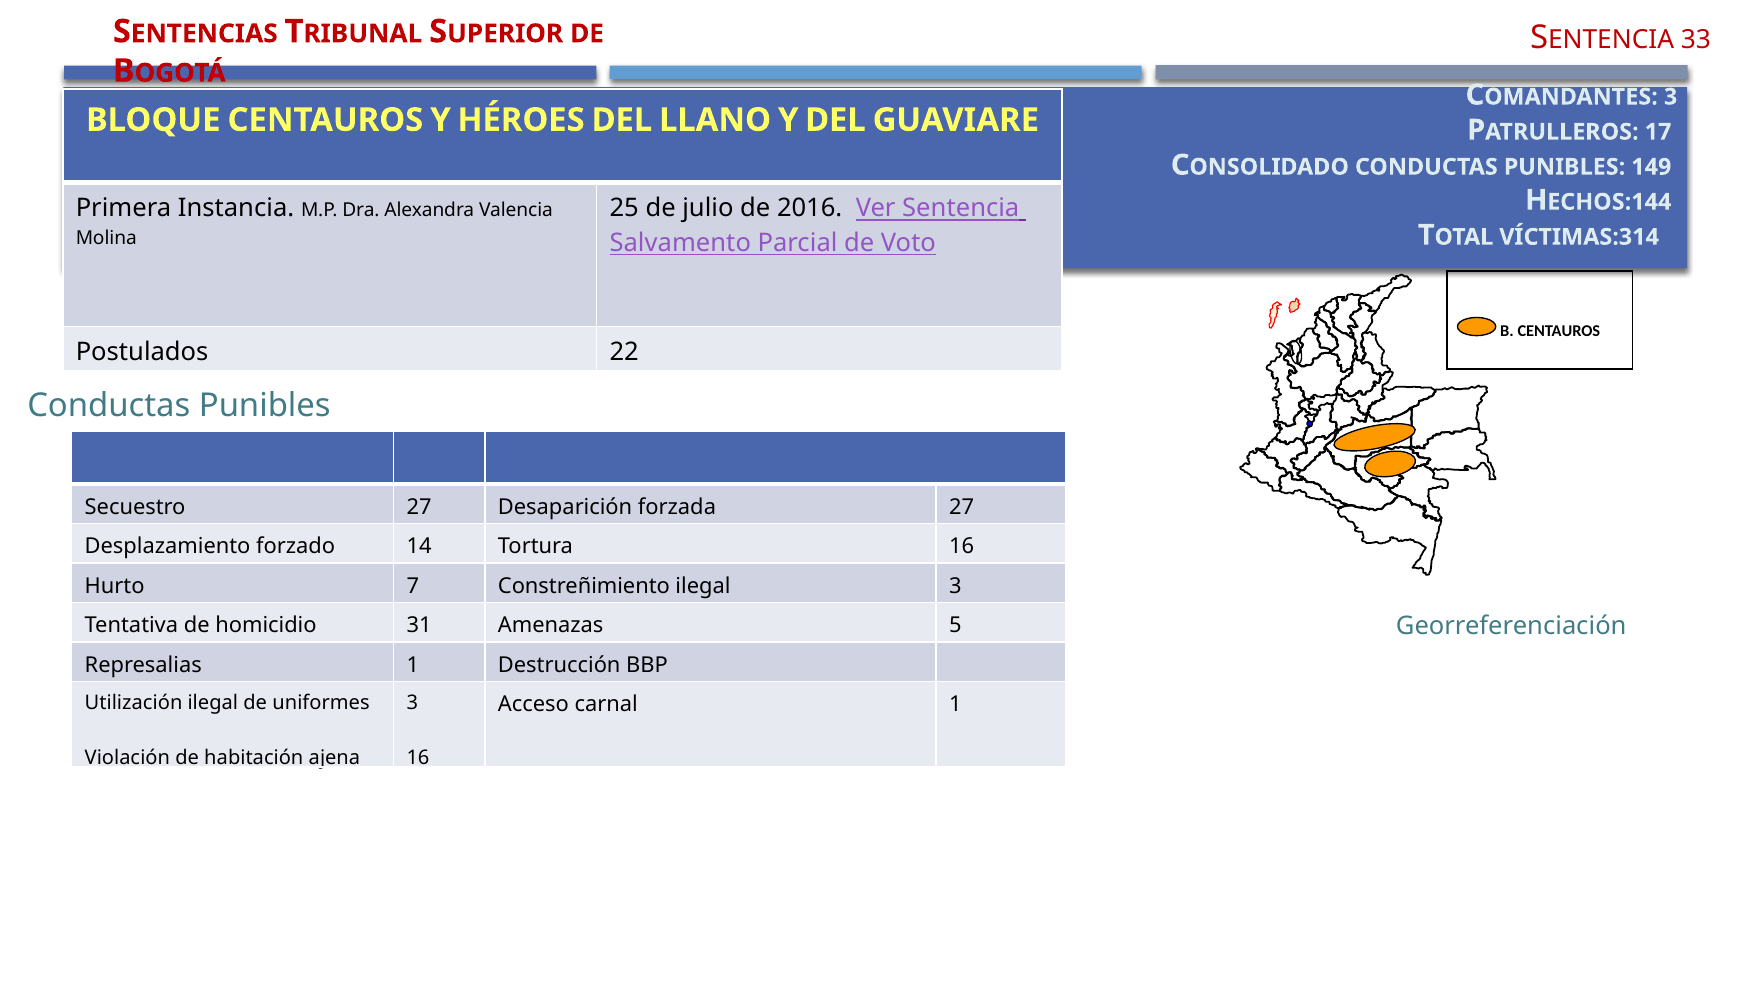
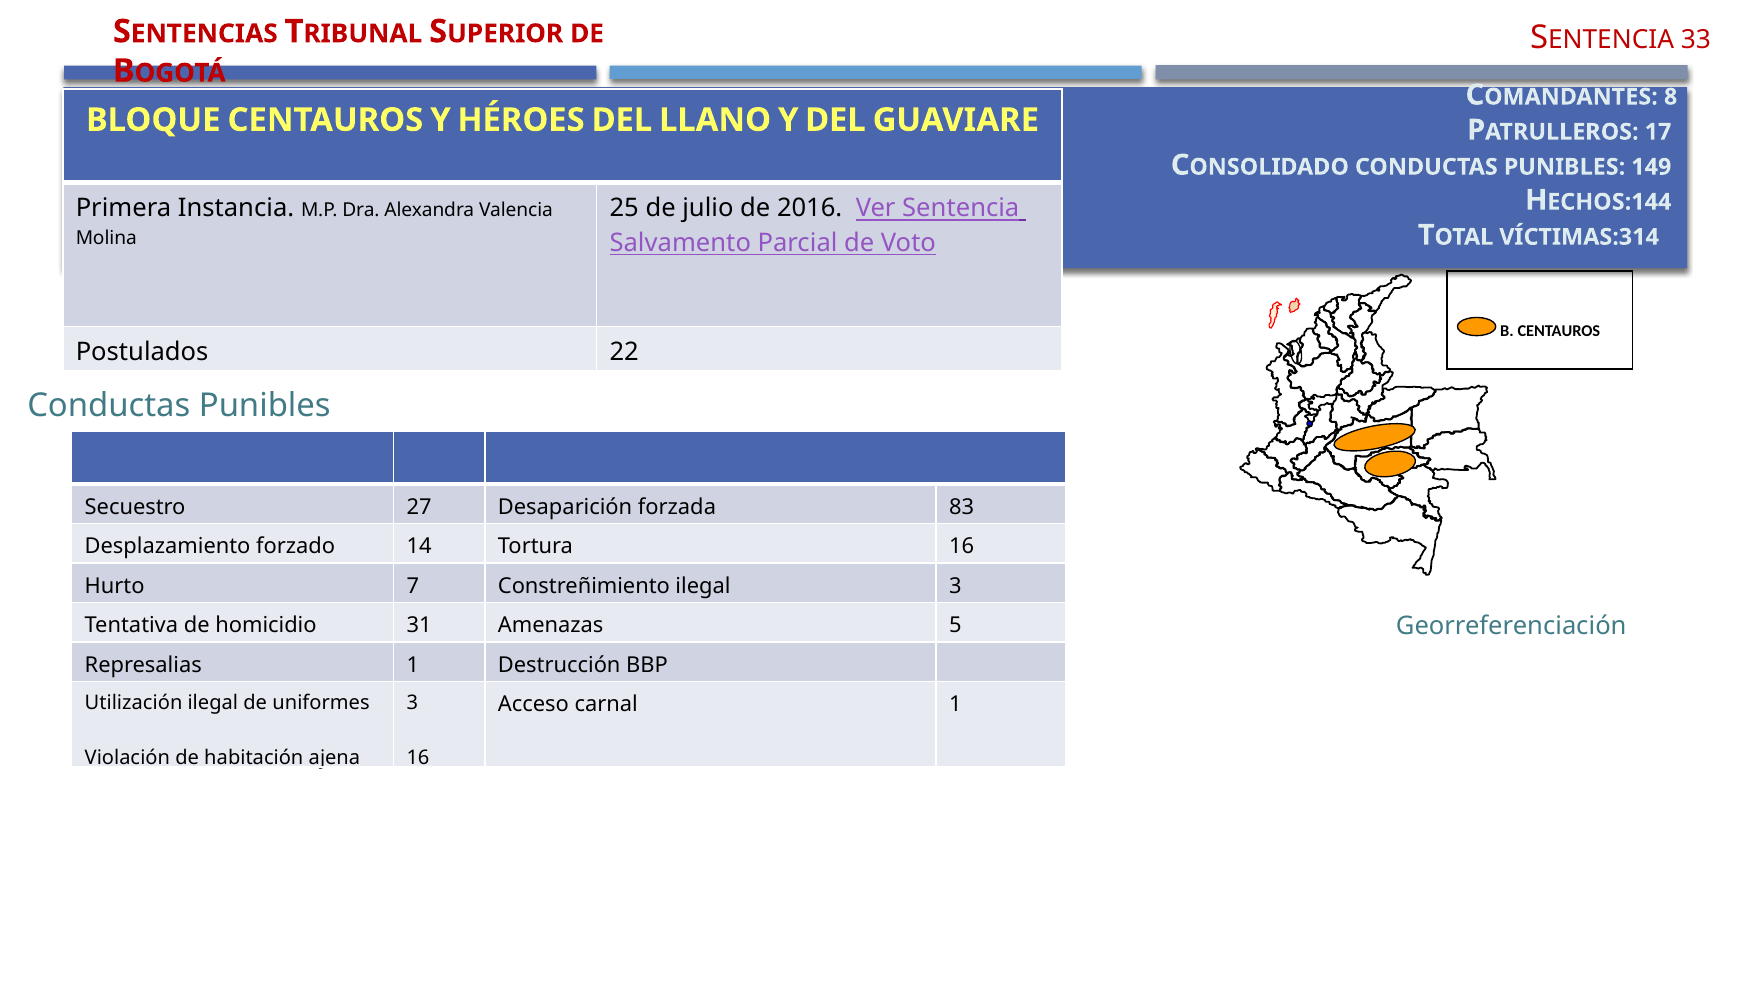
COMANDANTES 3: 3 -> 8
forzada 27: 27 -> 83
